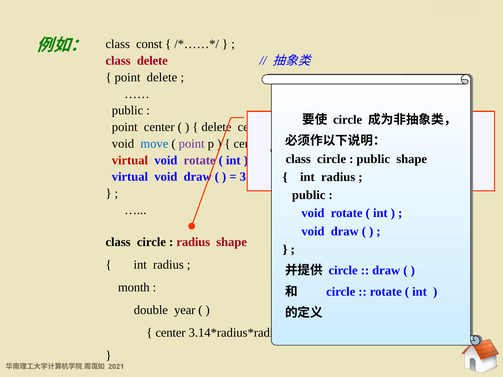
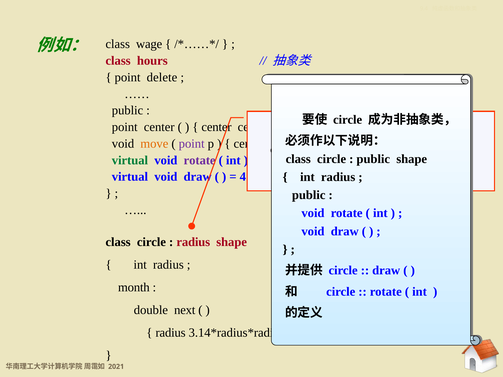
const: const -> wage
class delete: delete -> hours
delete at (216, 127): delete -> center
move colour: blue -> orange
virtual at (130, 160) colour: red -> green
3: 3 -> 4
year: year -> next
center at (171, 333): center -> radius
